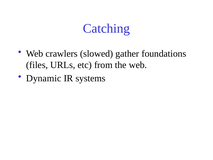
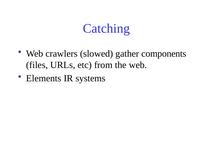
foundations: foundations -> components
Dynamic: Dynamic -> Elements
